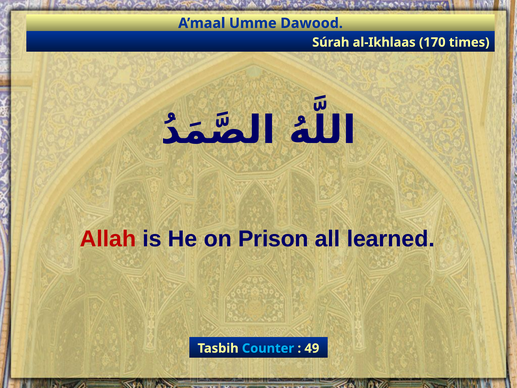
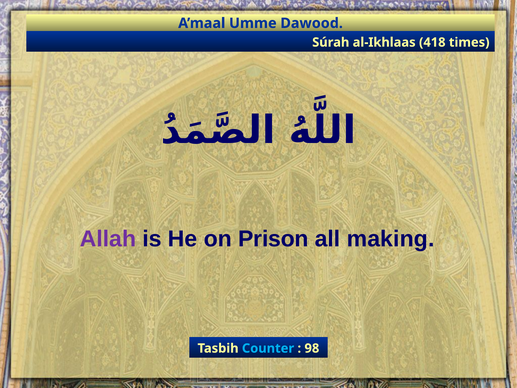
170: 170 -> 418
Allah colour: red -> purple
learned: learned -> making
49: 49 -> 98
